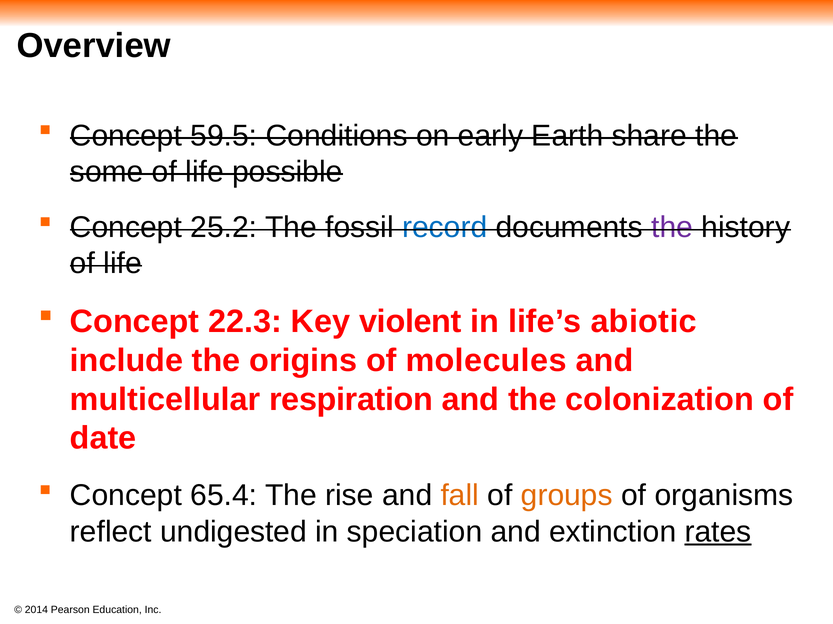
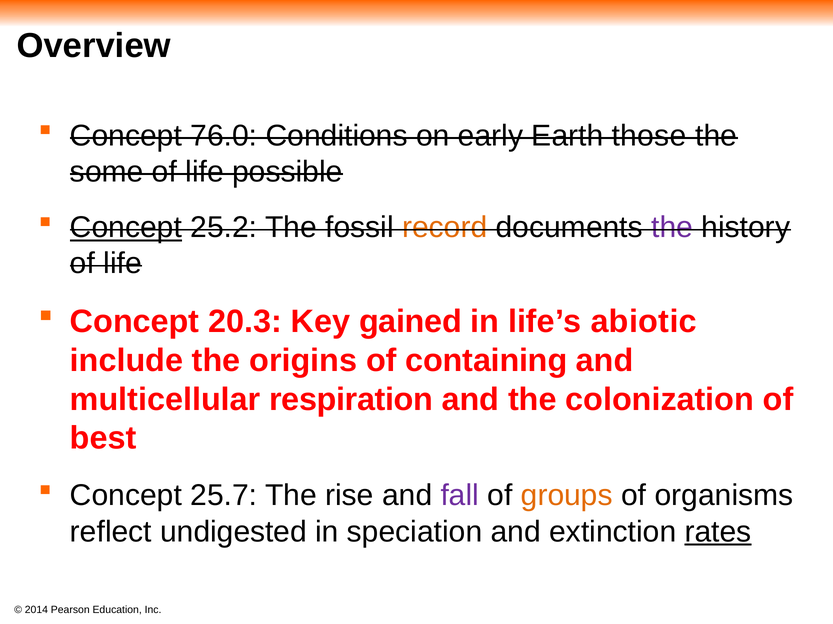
59.5: 59.5 -> 76.0
share: share -> those
Concept at (126, 228) underline: none -> present
record colour: blue -> orange
22.3: 22.3 -> 20.3
violent: violent -> gained
molecules: molecules -> containing
date: date -> best
65.4: 65.4 -> 25.7
fall colour: orange -> purple
